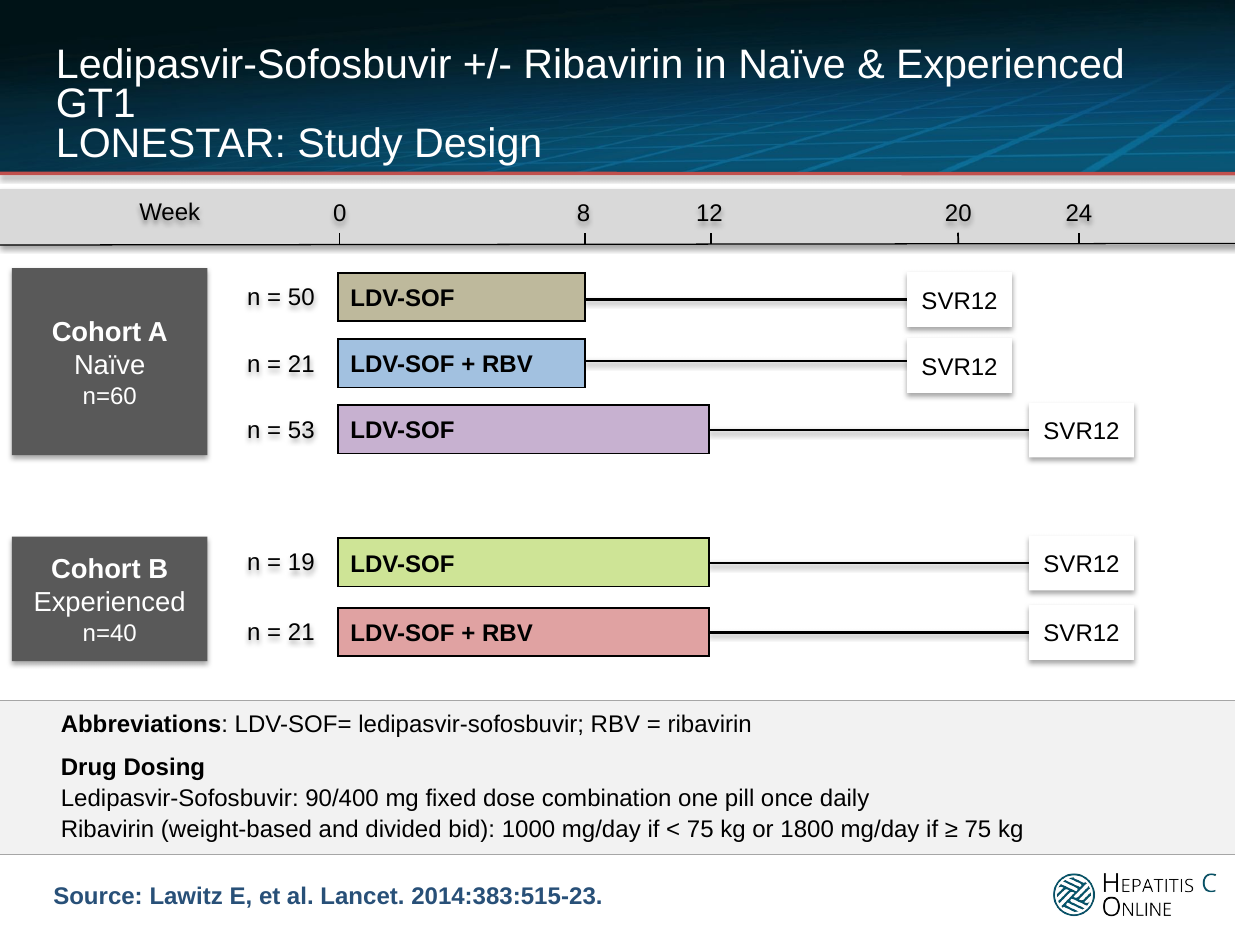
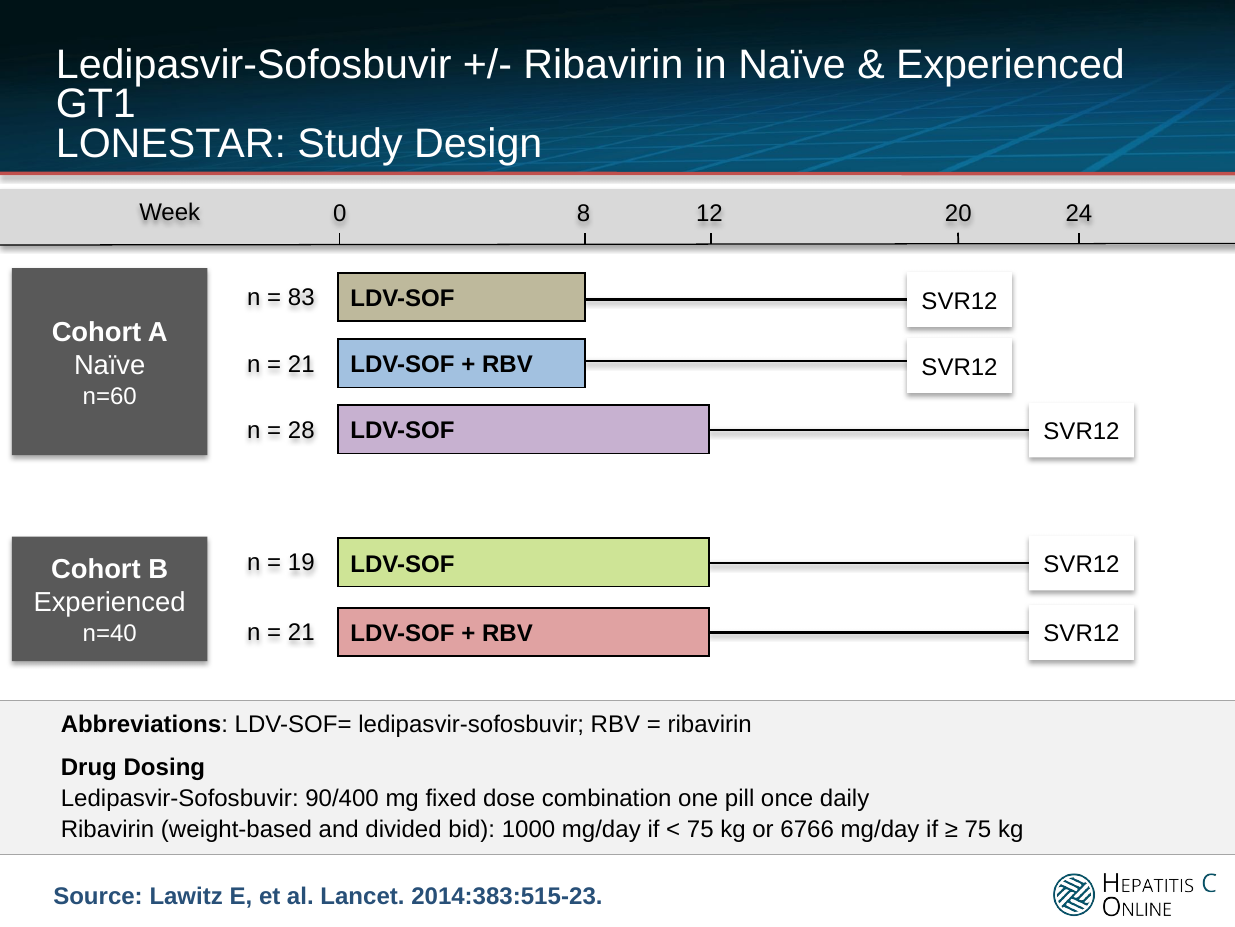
50: 50 -> 83
53: 53 -> 28
1800: 1800 -> 6766
